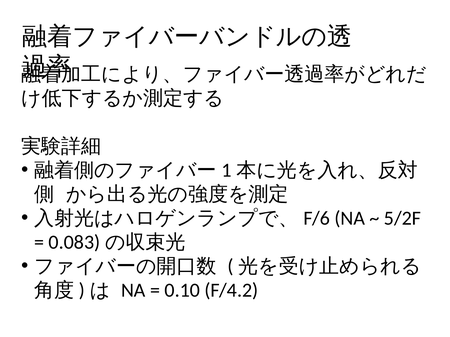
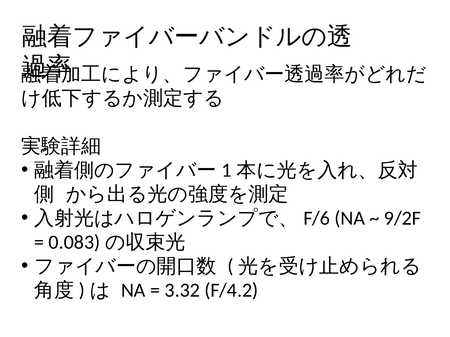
5/2F: 5/2F -> 9/2F
0.10: 0.10 -> 3.32
